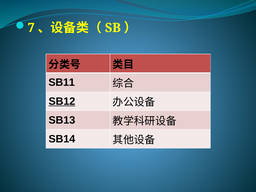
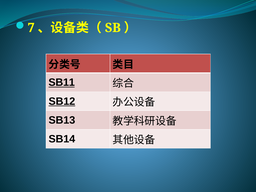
SB11 underline: none -> present
